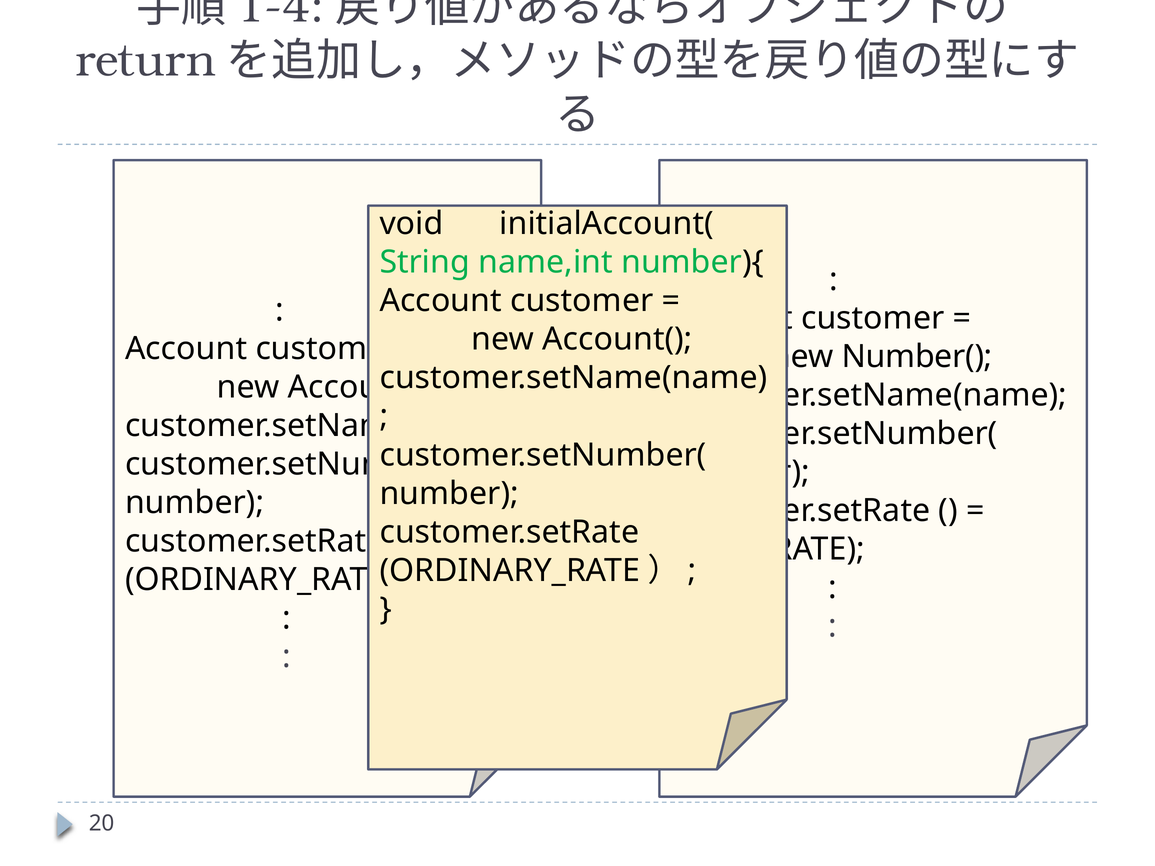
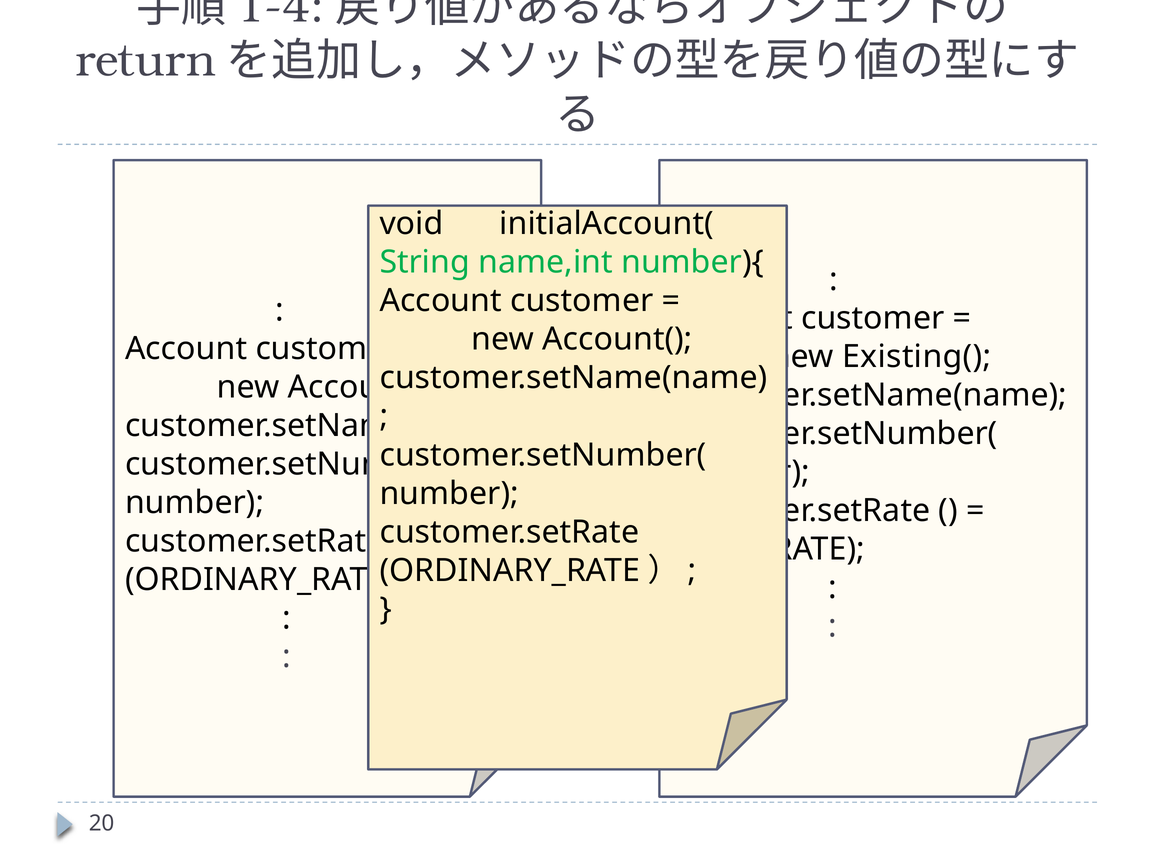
Number(: Number( -> Existing(
